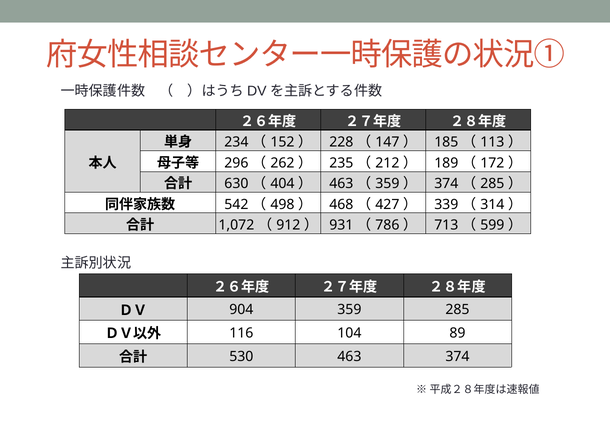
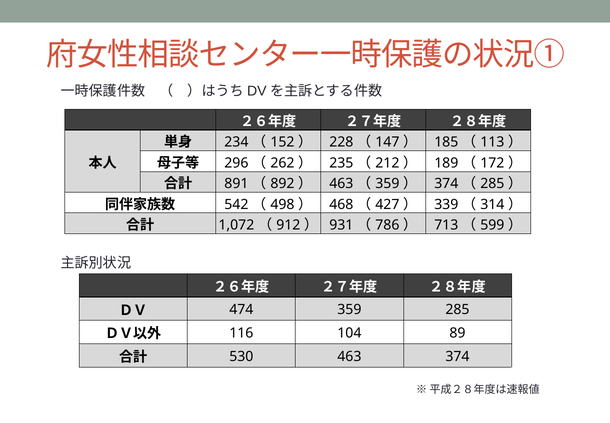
630: 630 -> 891
404: 404 -> 892
904: 904 -> 474
